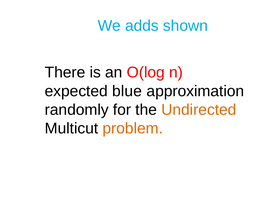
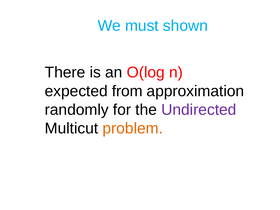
adds: adds -> must
blue: blue -> from
Undirected colour: orange -> purple
